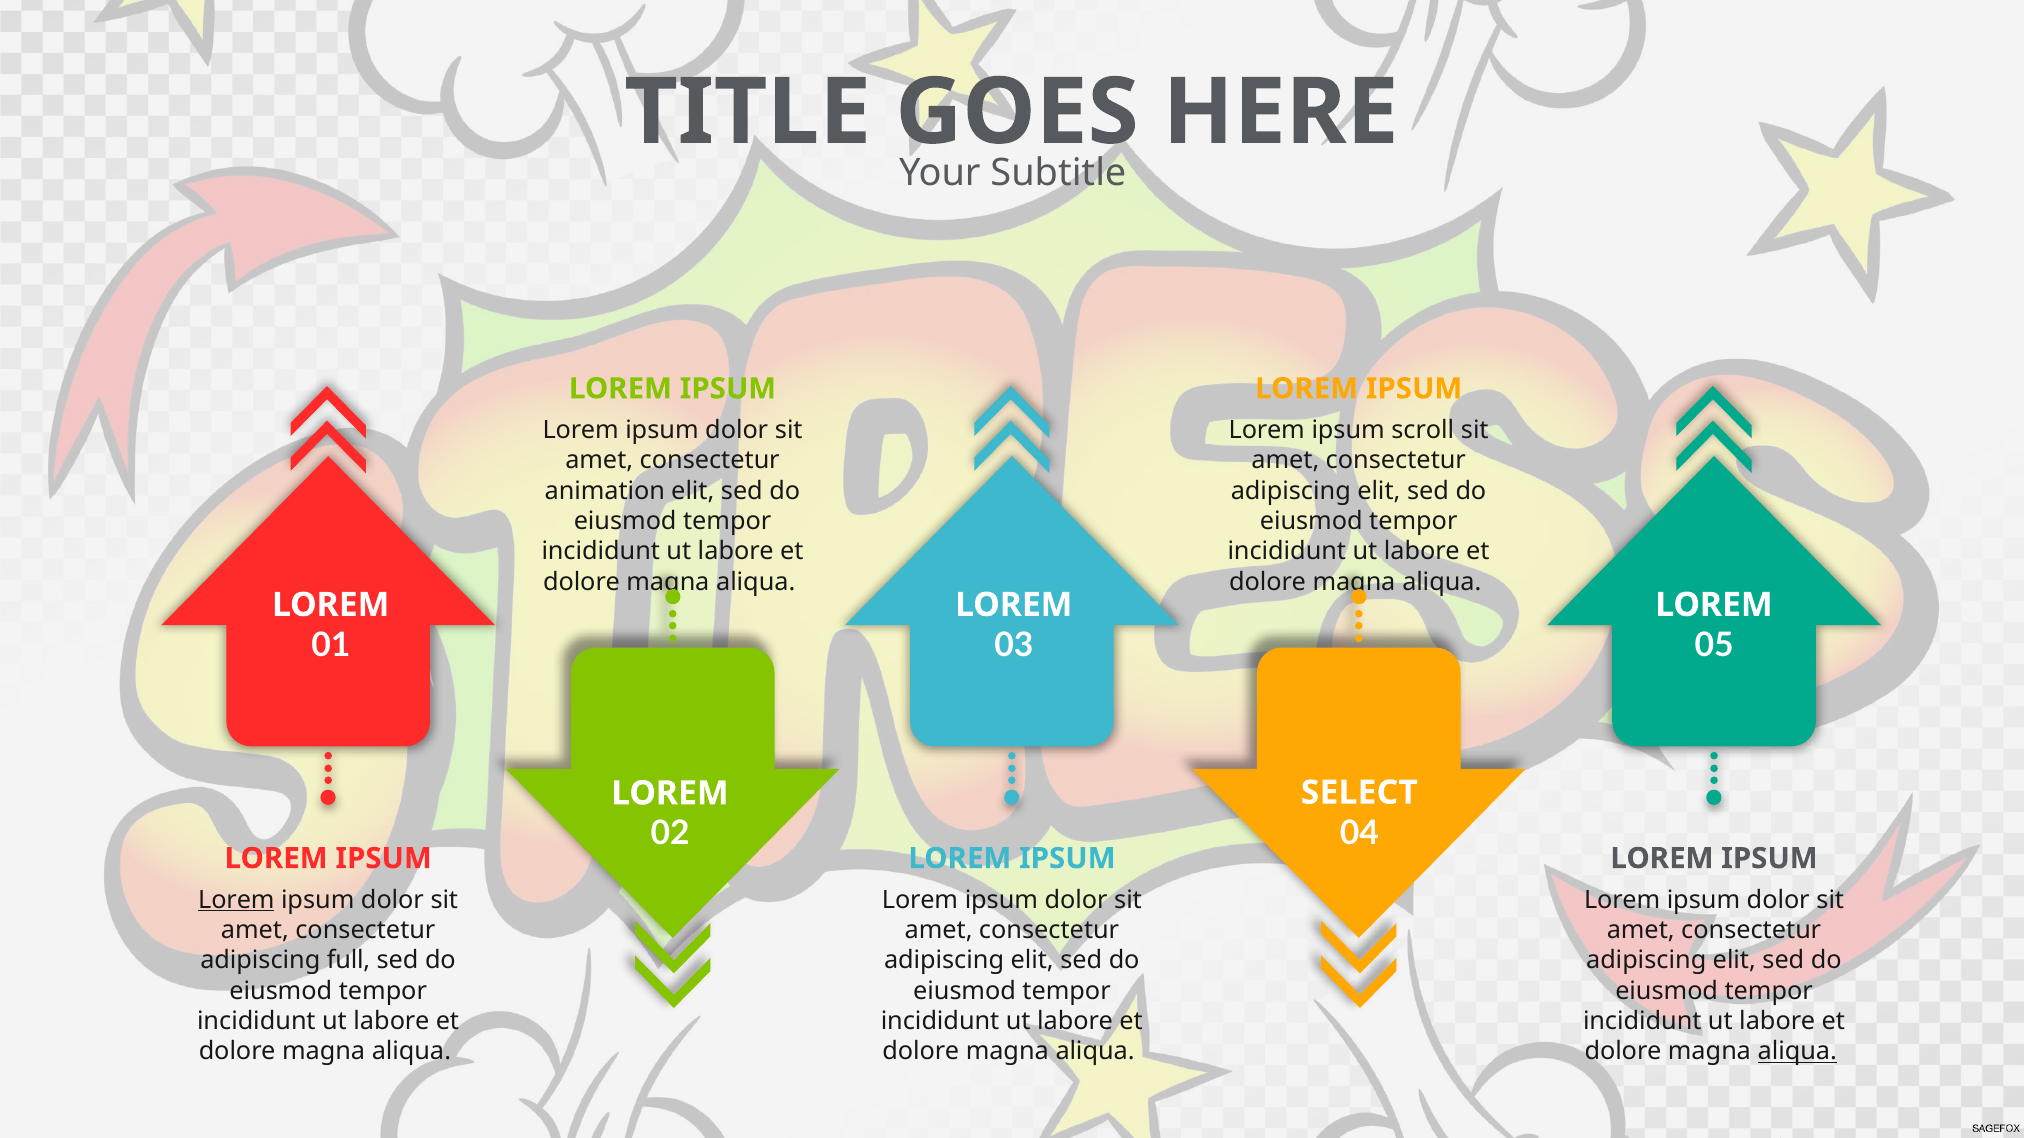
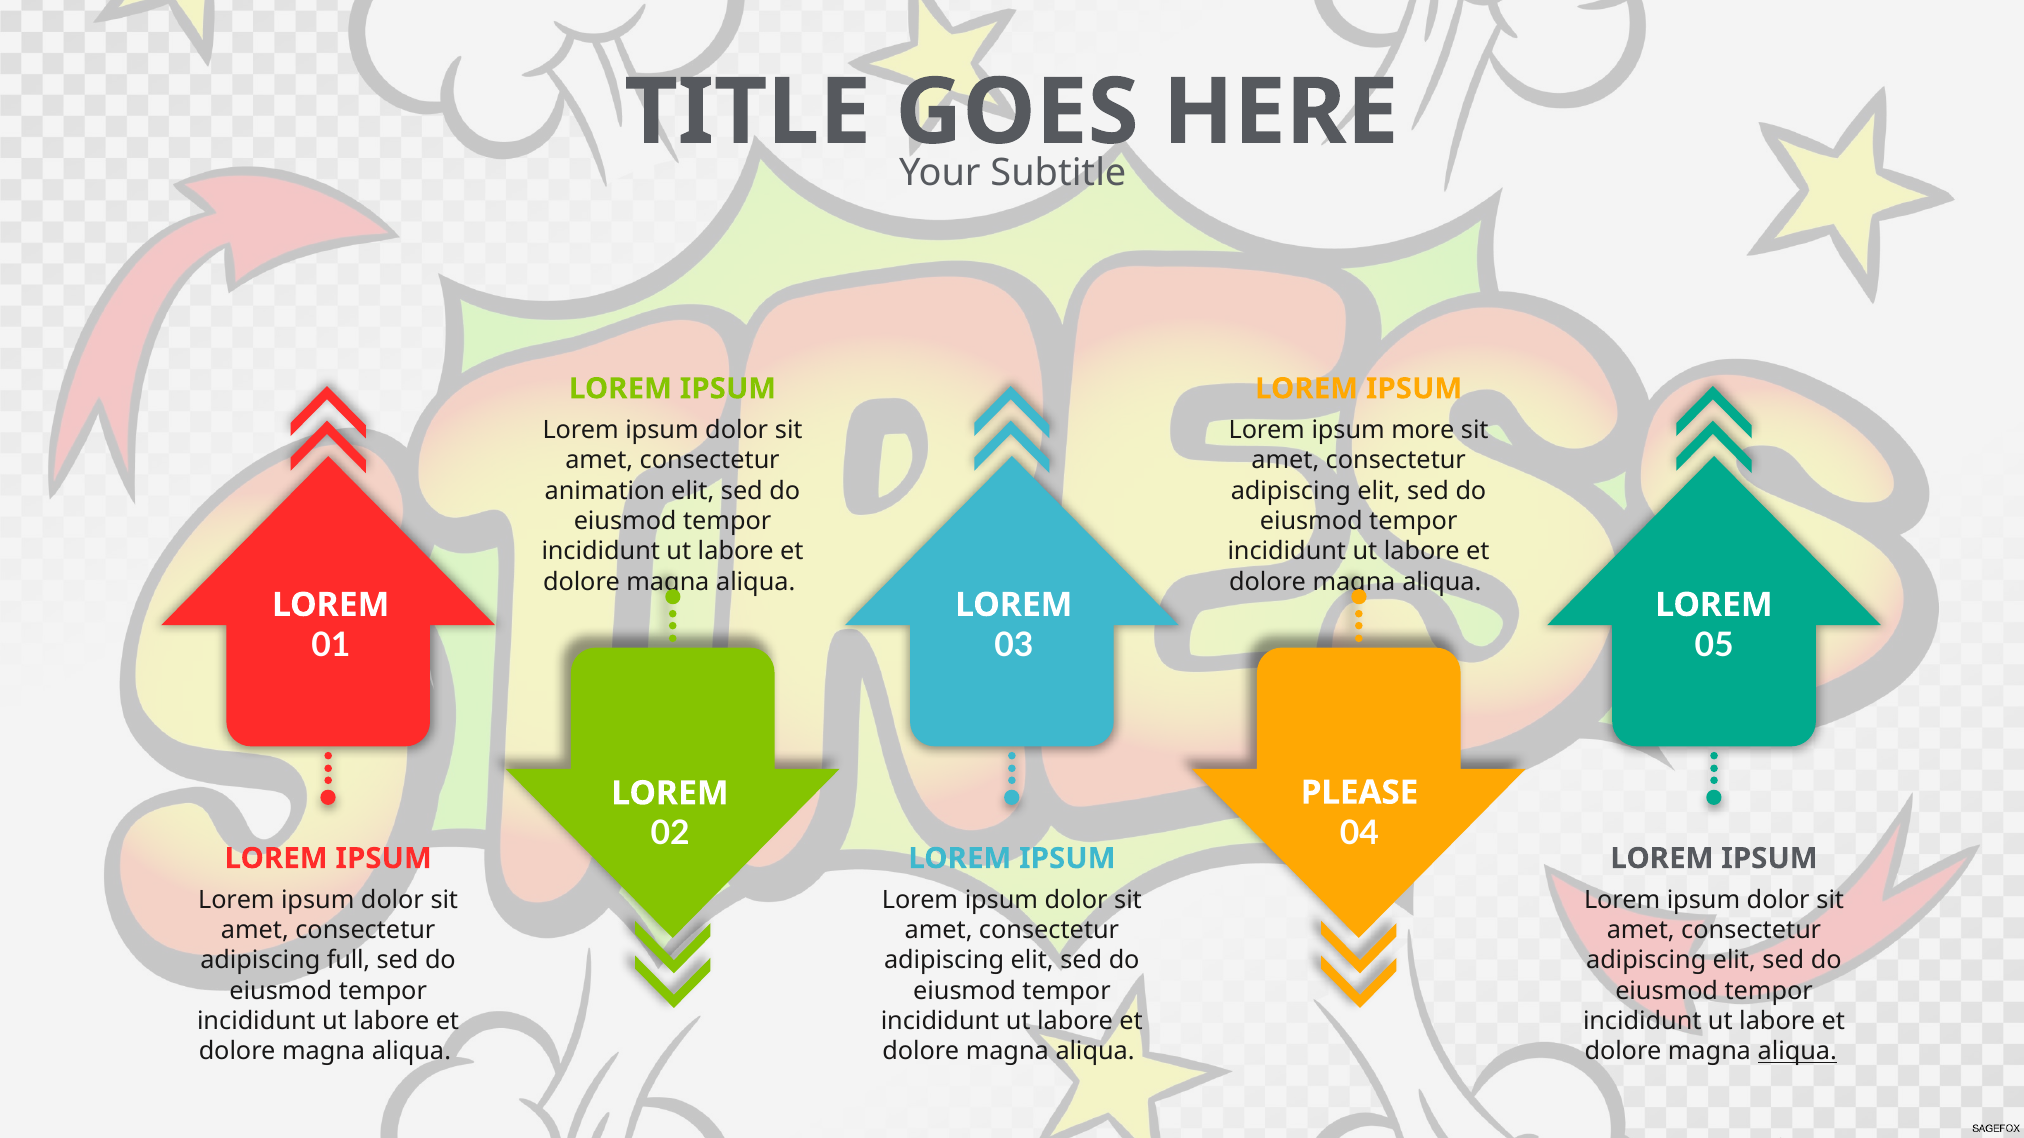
scroll: scroll -> more
SELECT: SELECT -> PLEASE
Lorem at (236, 900) underline: present -> none
